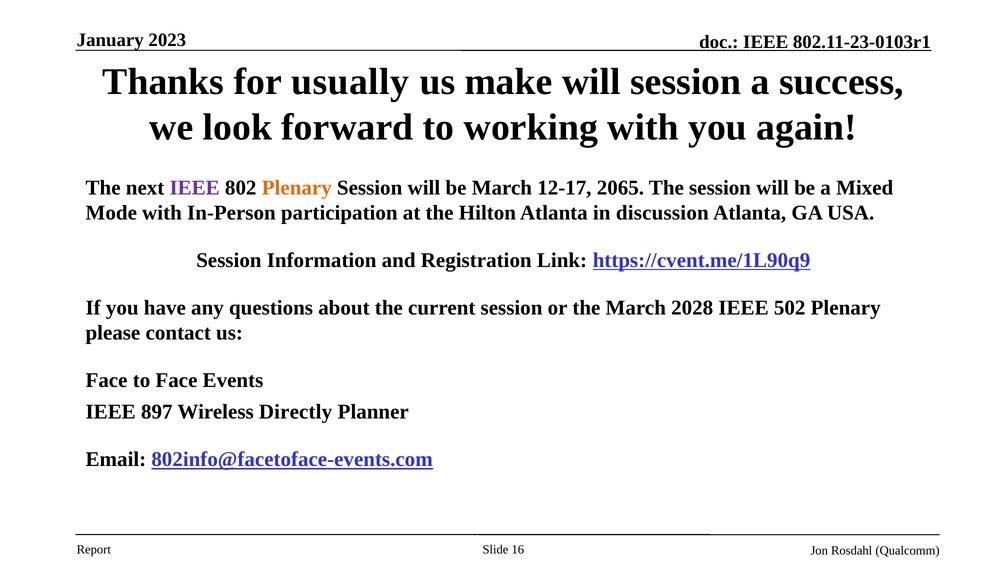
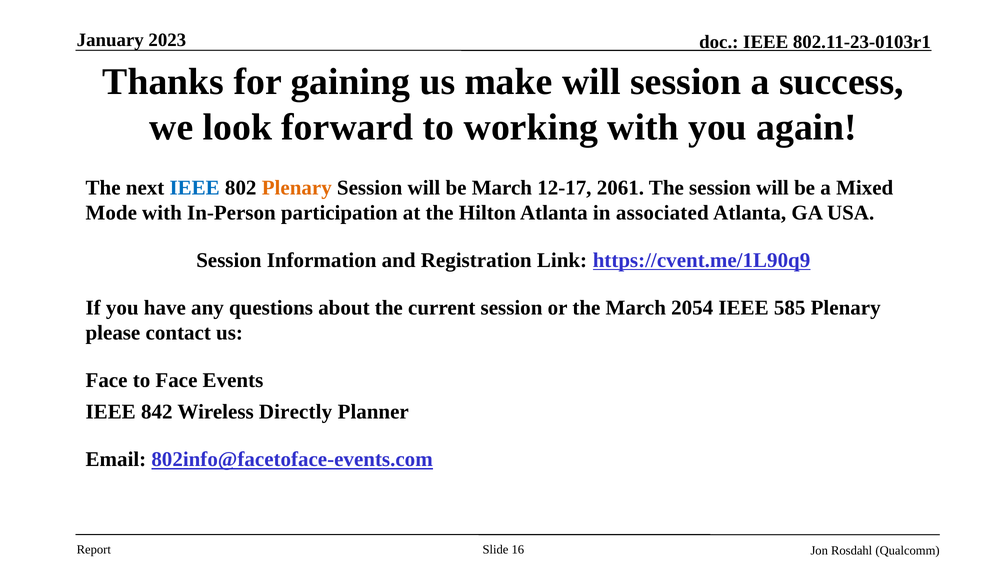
usually: usually -> gaining
IEEE at (195, 188) colour: purple -> blue
2065: 2065 -> 2061
discussion: discussion -> associated
2028: 2028 -> 2054
502: 502 -> 585
897: 897 -> 842
